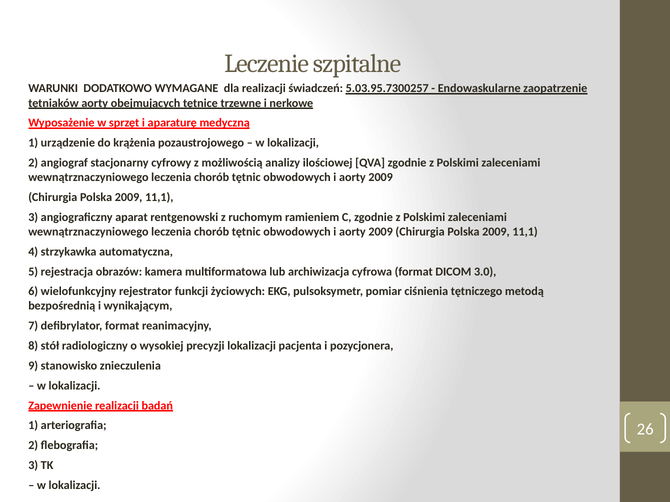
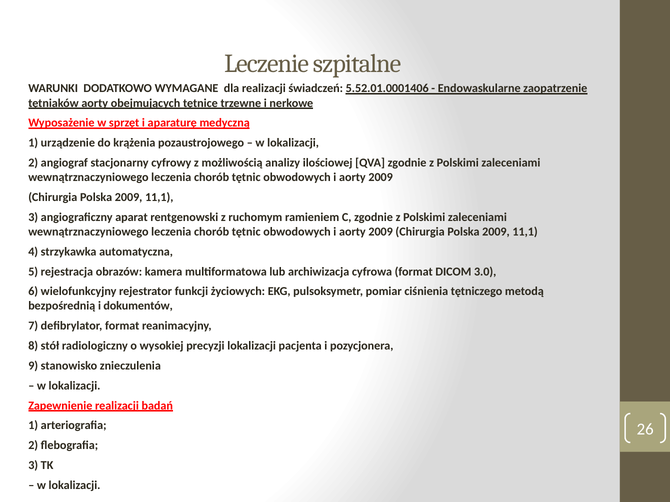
5.03.95.7300257: 5.03.95.7300257 -> 5.52.01.0001406
wynikającym: wynikającym -> dokumentów
